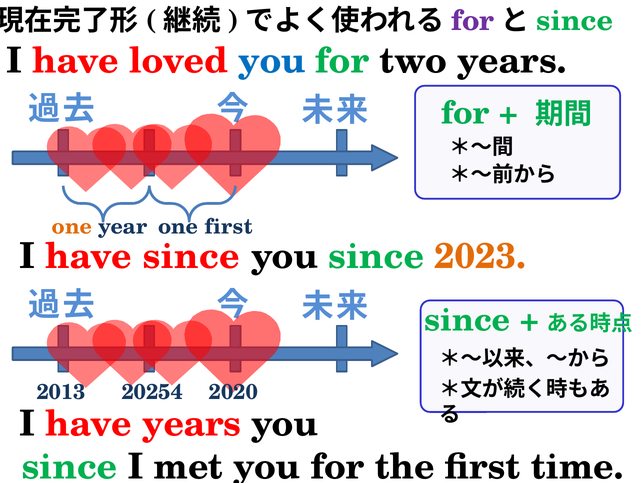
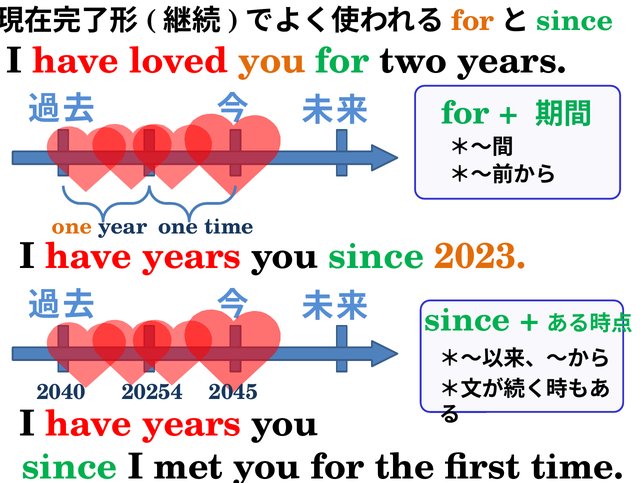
for at (473, 21) colour: purple -> orange
you at (272, 61) colour: blue -> orange
one first: first -> time
since at (191, 256): since -> years
2013: 2013 -> 2040
2020: 2020 -> 2045
